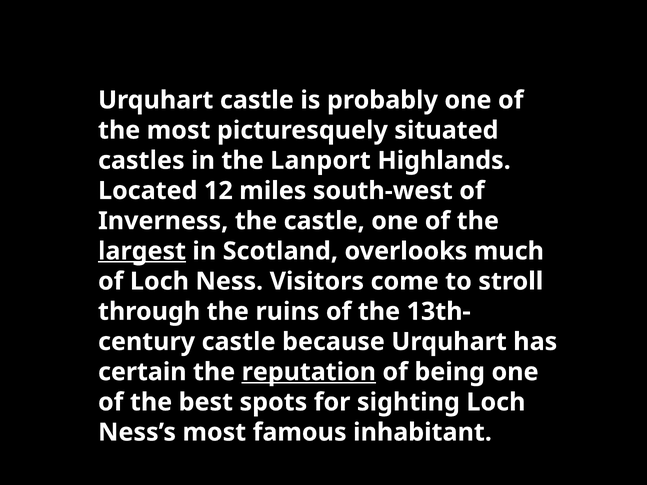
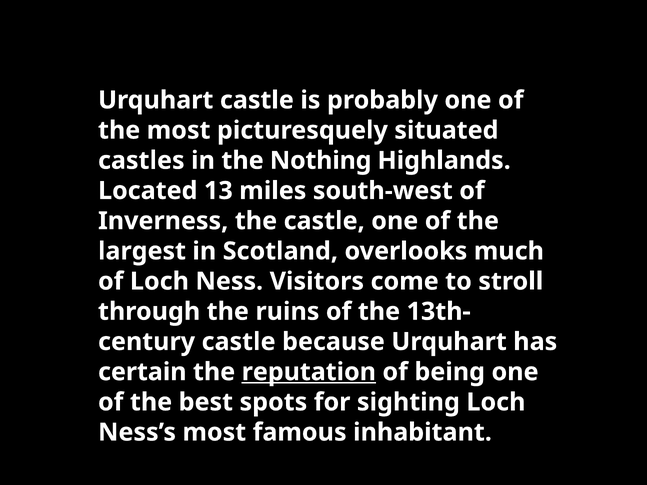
Lanport: Lanport -> Nothing
12: 12 -> 13
largest underline: present -> none
